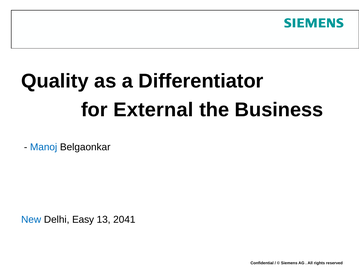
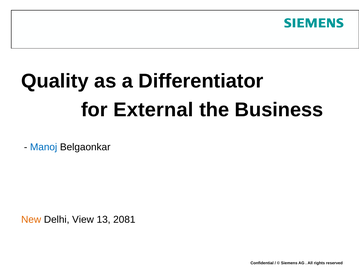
New colour: blue -> orange
Easy: Easy -> View
2041: 2041 -> 2081
